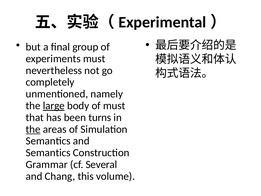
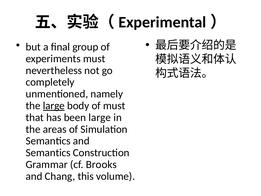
been turns: turns -> large
the at (33, 129) underline: present -> none
Several: Several -> Brooks
